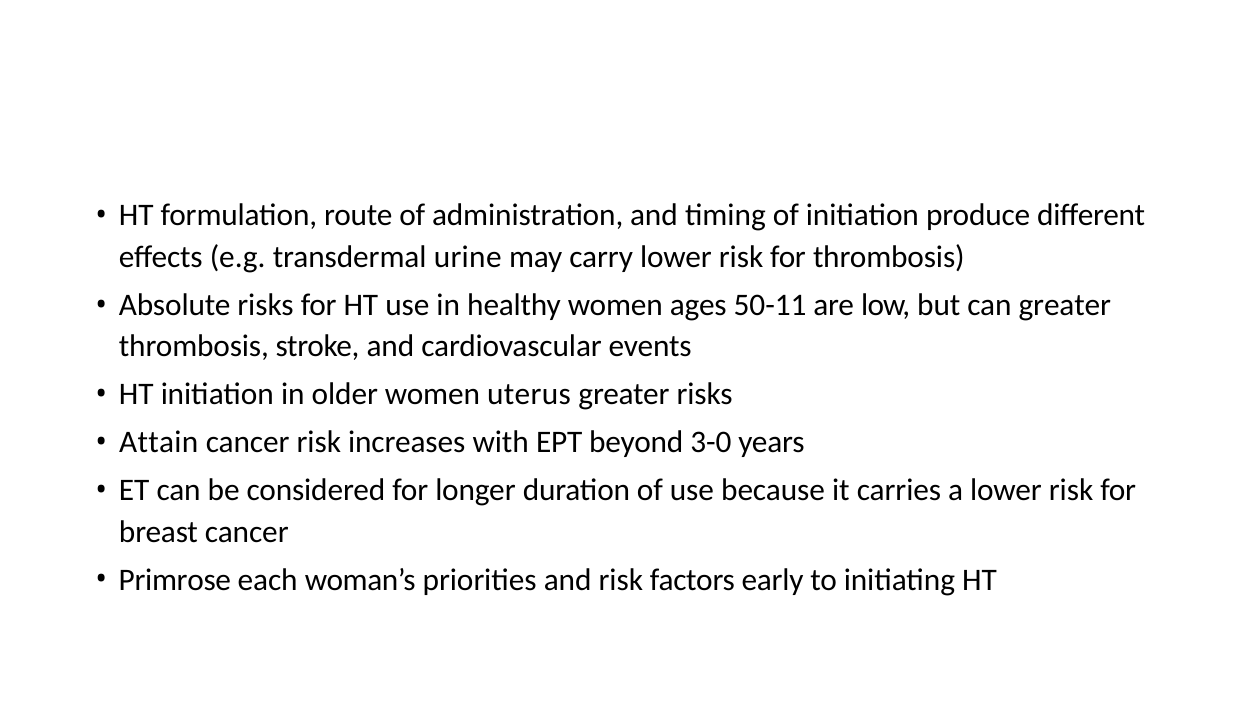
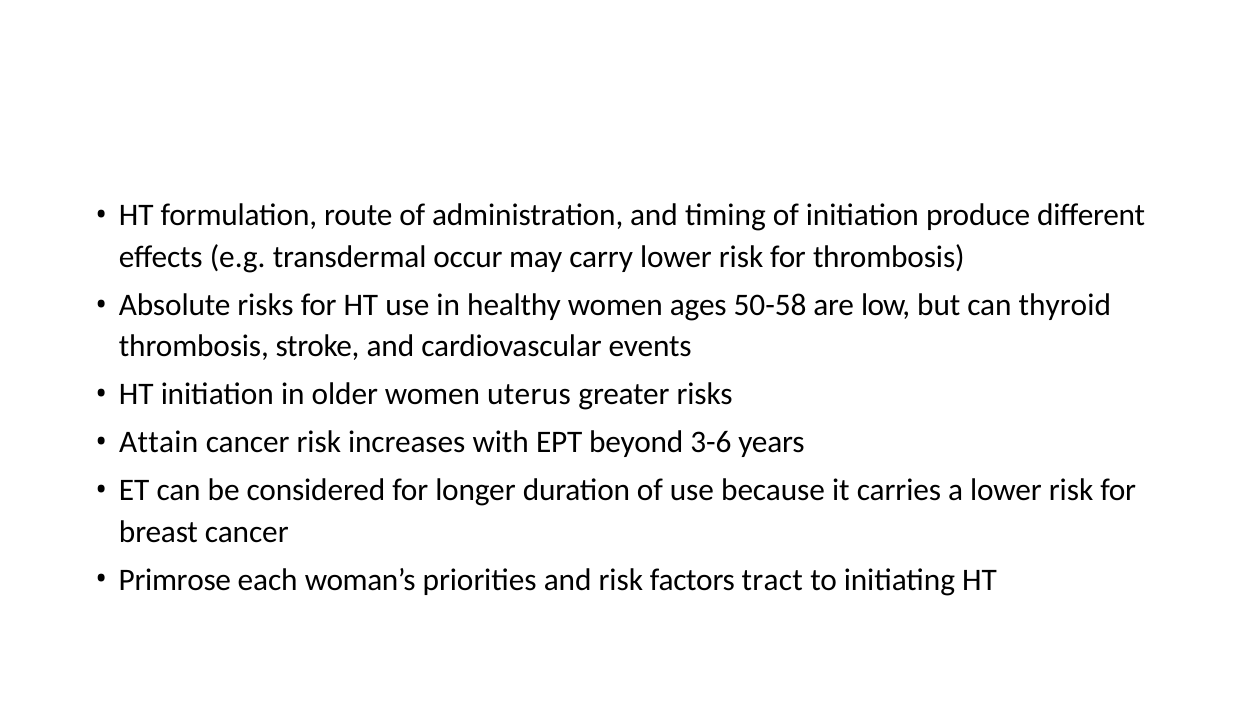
urine: urine -> occur
50-11: 50-11 -> 50-58
can greater: greater -> thyroid
3-0: 3-0 -> 3-6
early: early -> tract
